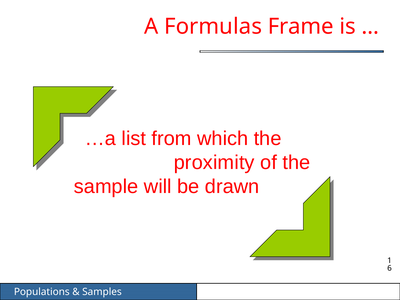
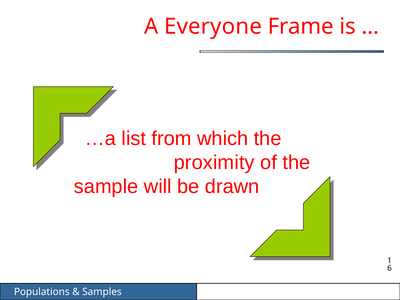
Formulas: Formulas -> Everyone
